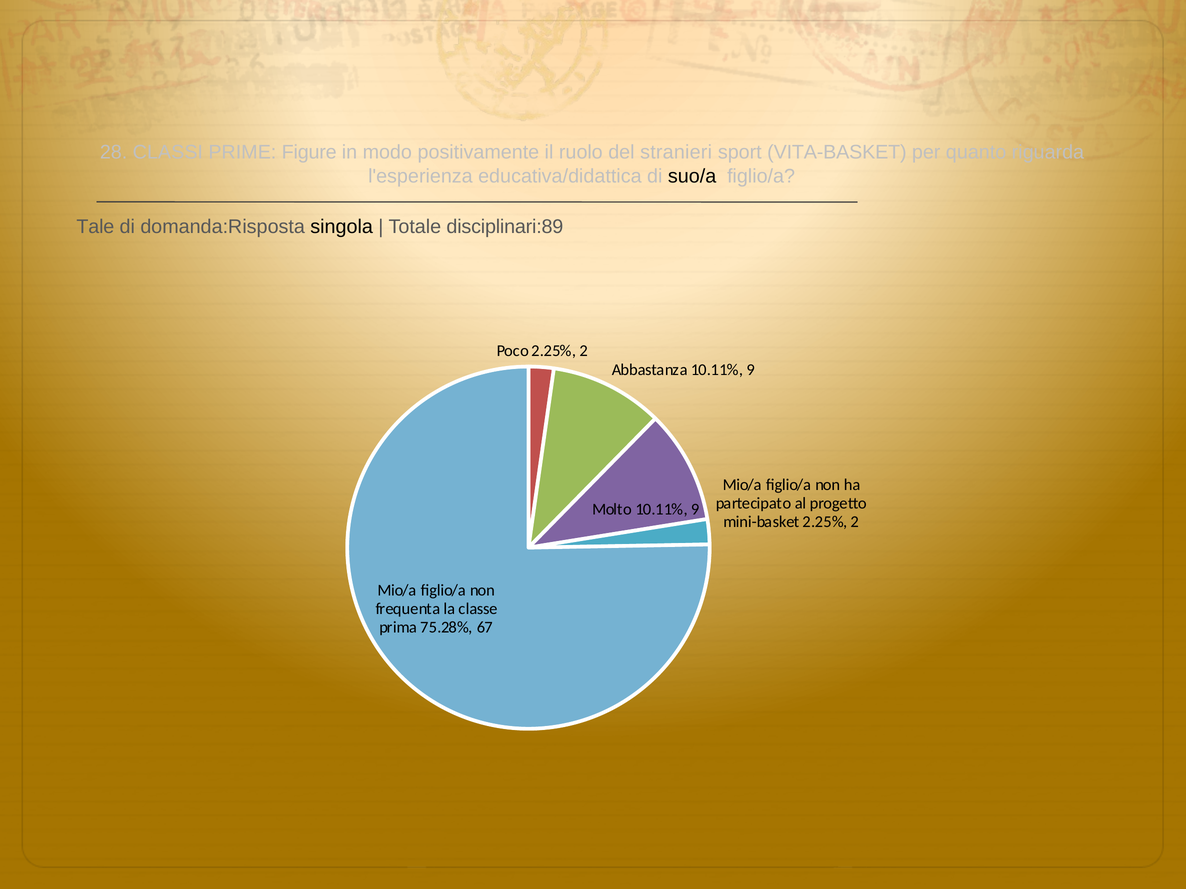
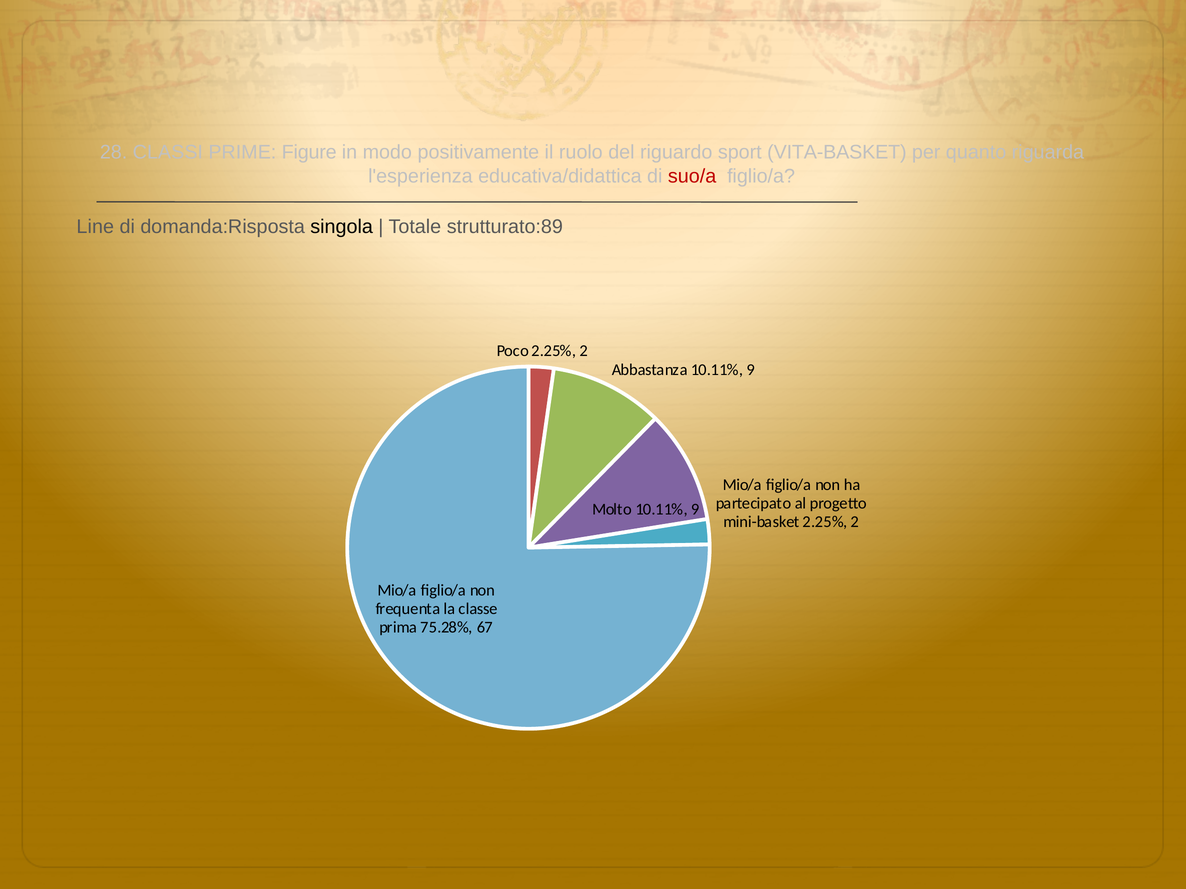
stranieri: stranieri -> riguardo
suo/a colour: black -> red
Tale: Tale -> Line
disciplinari:89: disciplinari:89 -> strutturato:89
